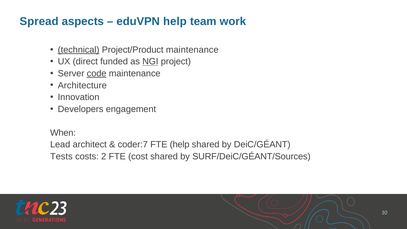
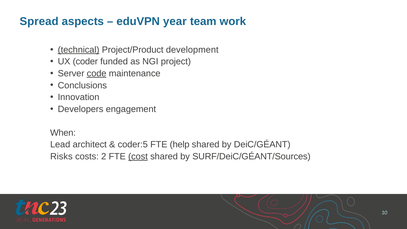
eduVPN help: help -> year
Project/Product maintenance: maintenance -> development
direct: direct -> coder
NGI underline: present -> none
Architecture: Architecture -> Conclusions
coder:7: coder:7 -> coder:5
Tests: Tests -> Risks
cost underline: none -> present
